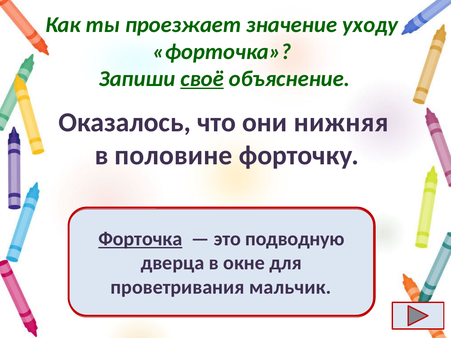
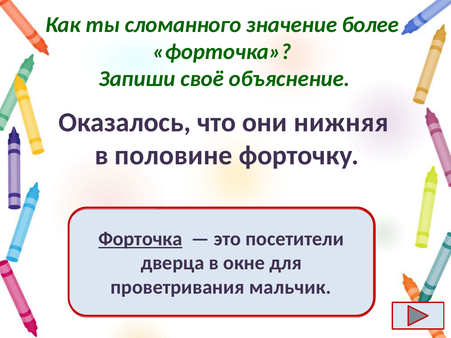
проезжает: проезжает -> сломанного
уходу: уходу -> более
своё underline: present -> none
подводную: подводную -> посетители
